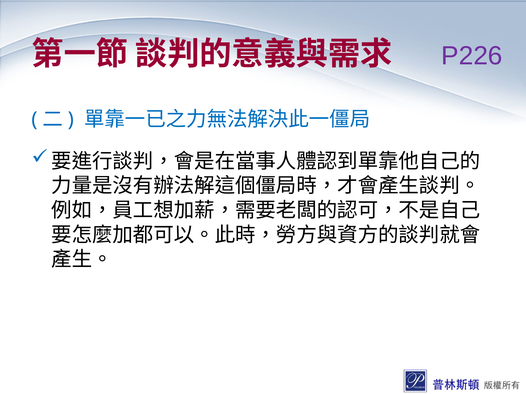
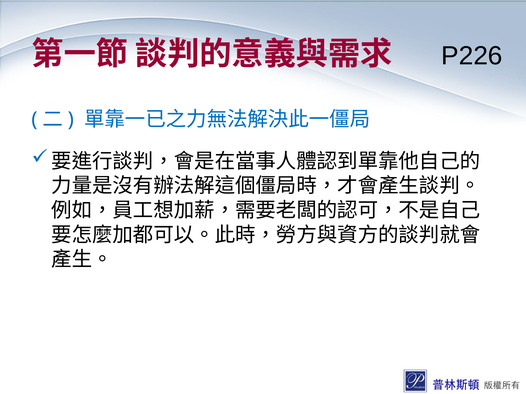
P226 colour: purple -> black
